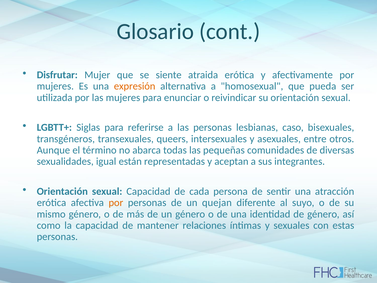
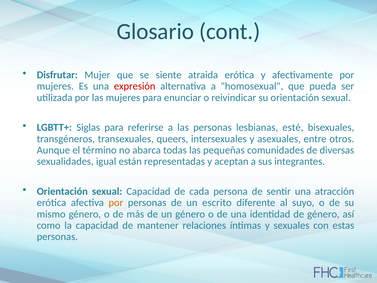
expresión colour: orange -> red
caso: caso -> esté
quejan: quejan -> escrito
